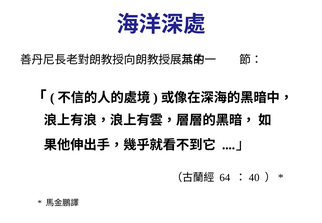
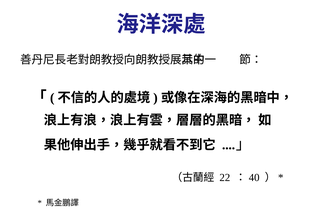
64: 64 -> 22
